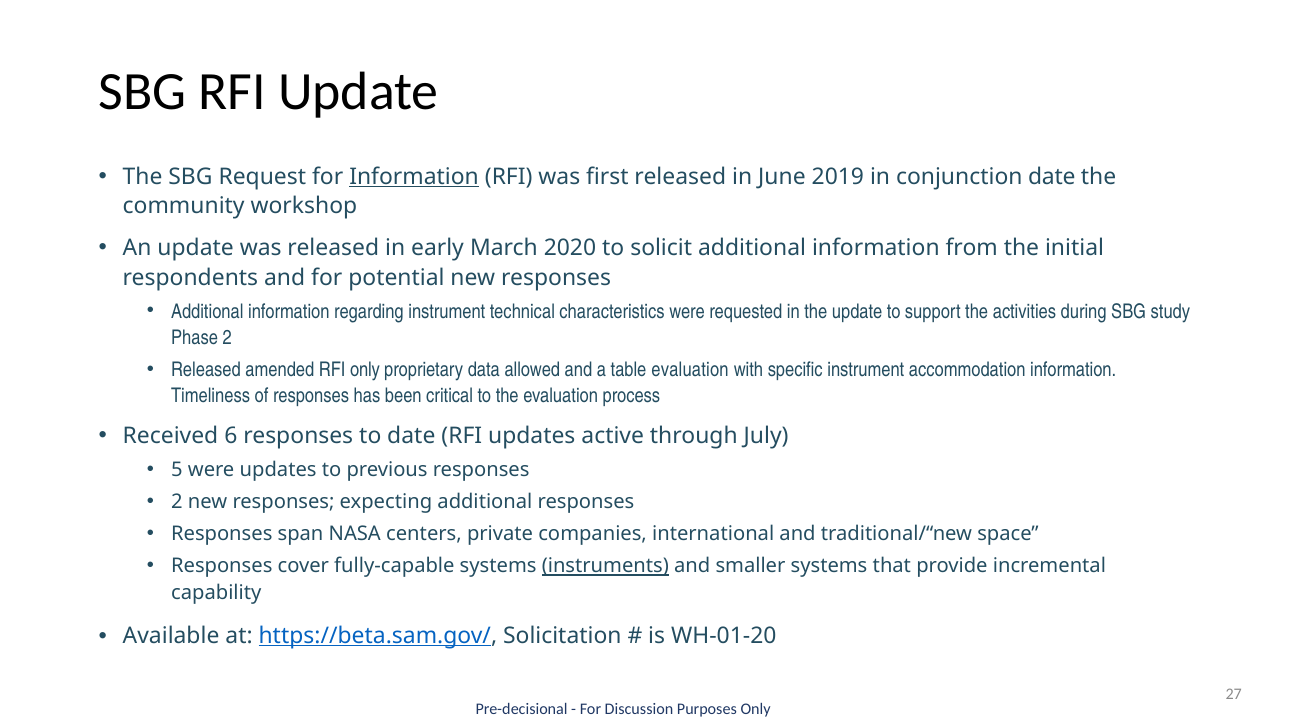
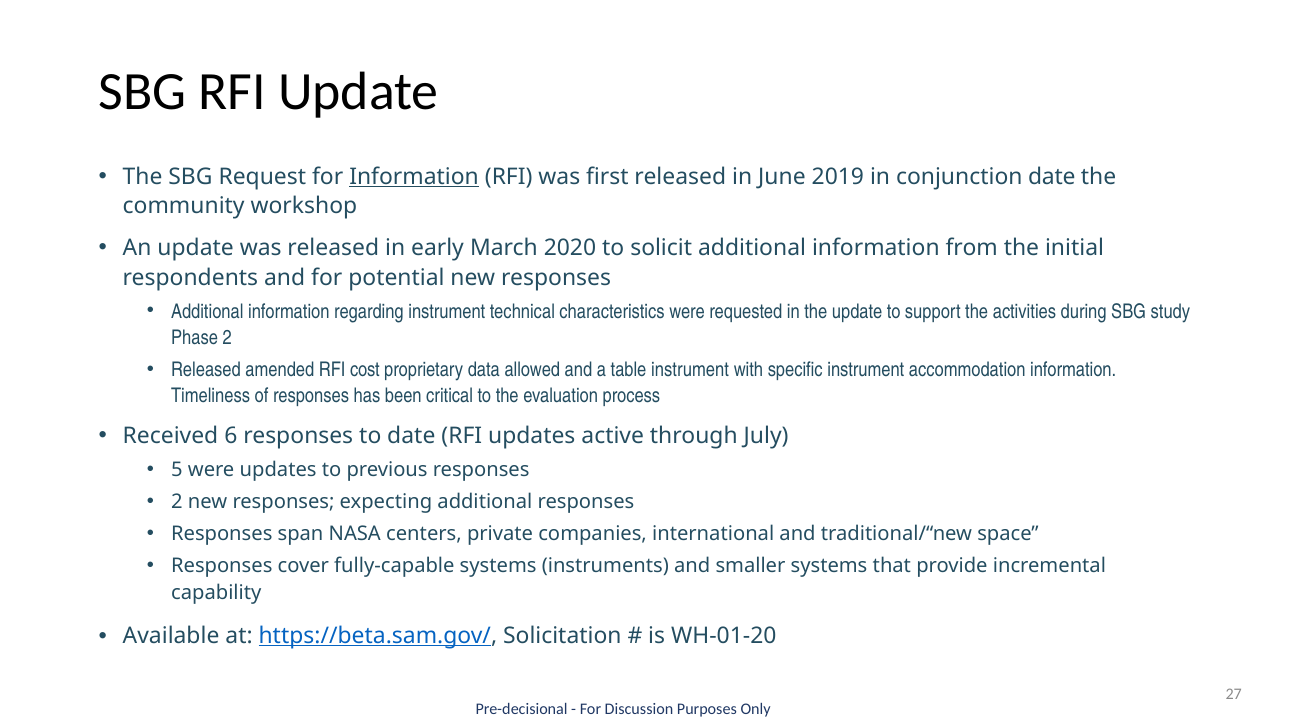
RFI only: only -> cost
table evaluation: evaluation -> instrument
instruments underline: present -> none
